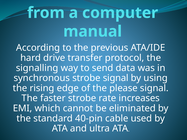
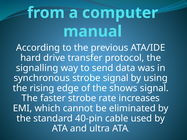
please: please -> shows
